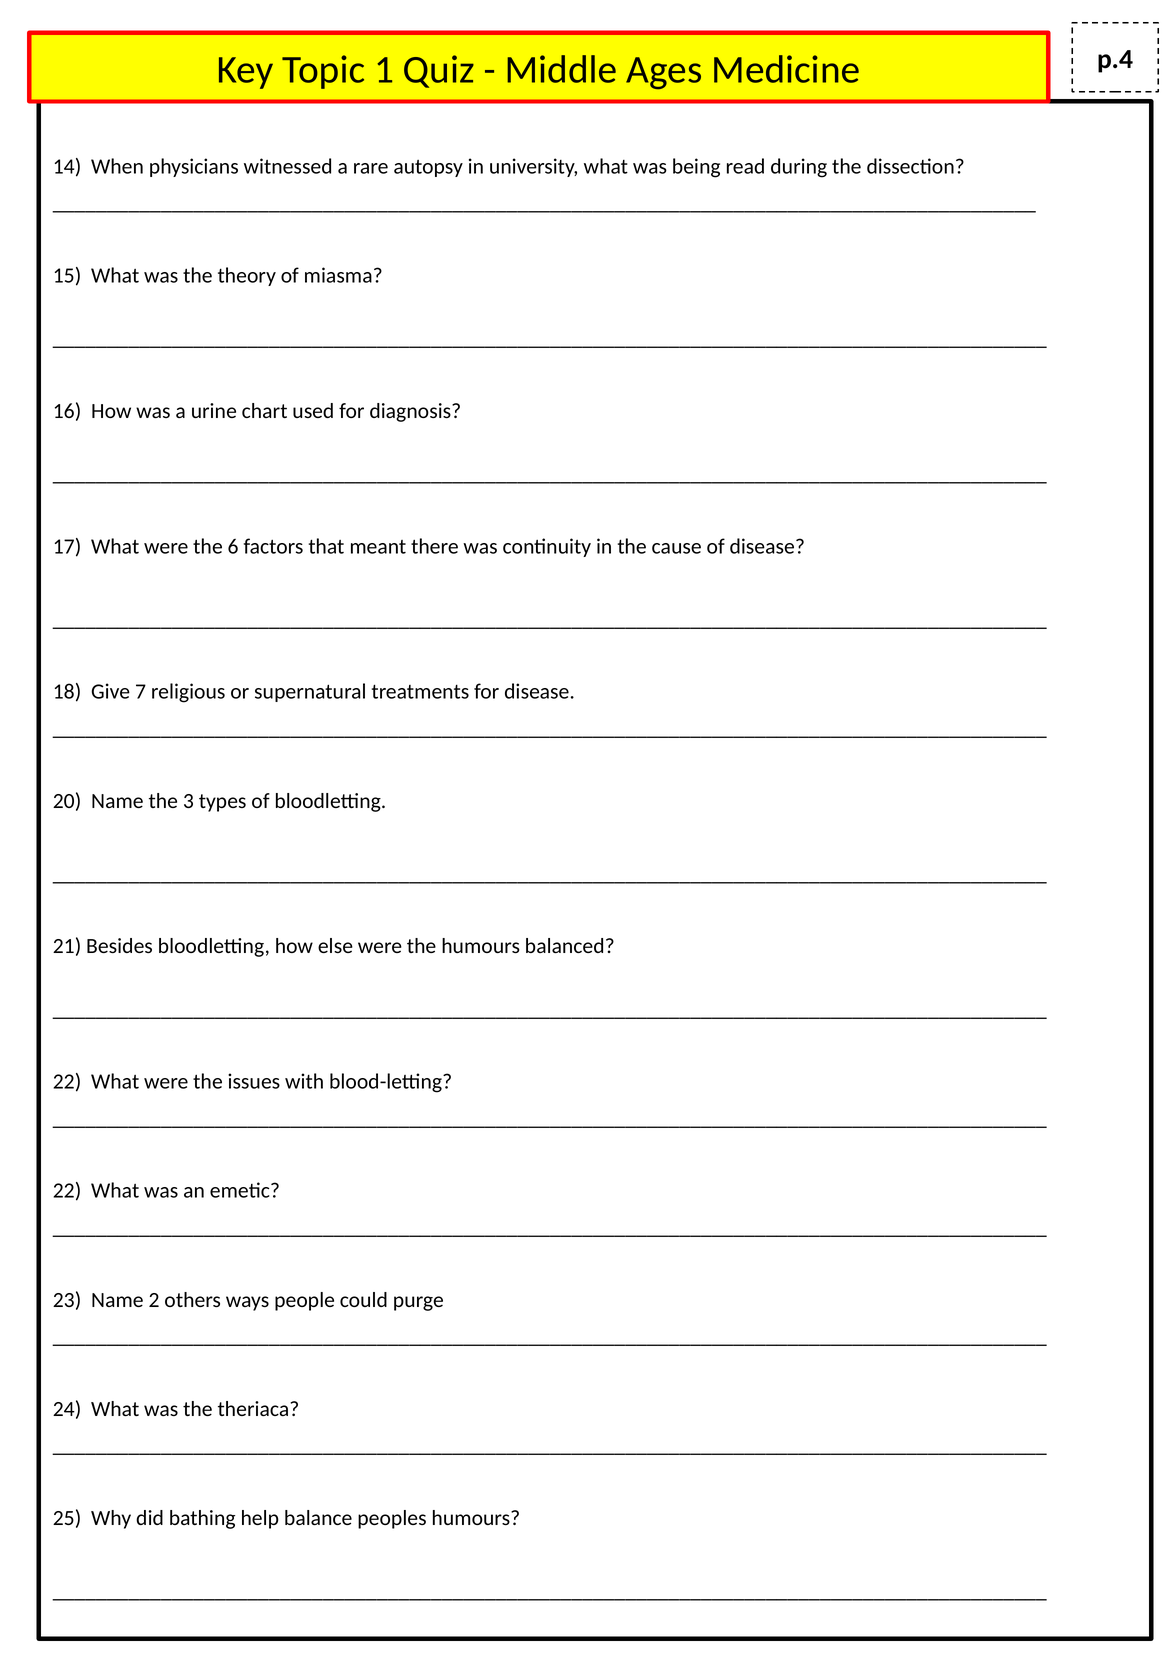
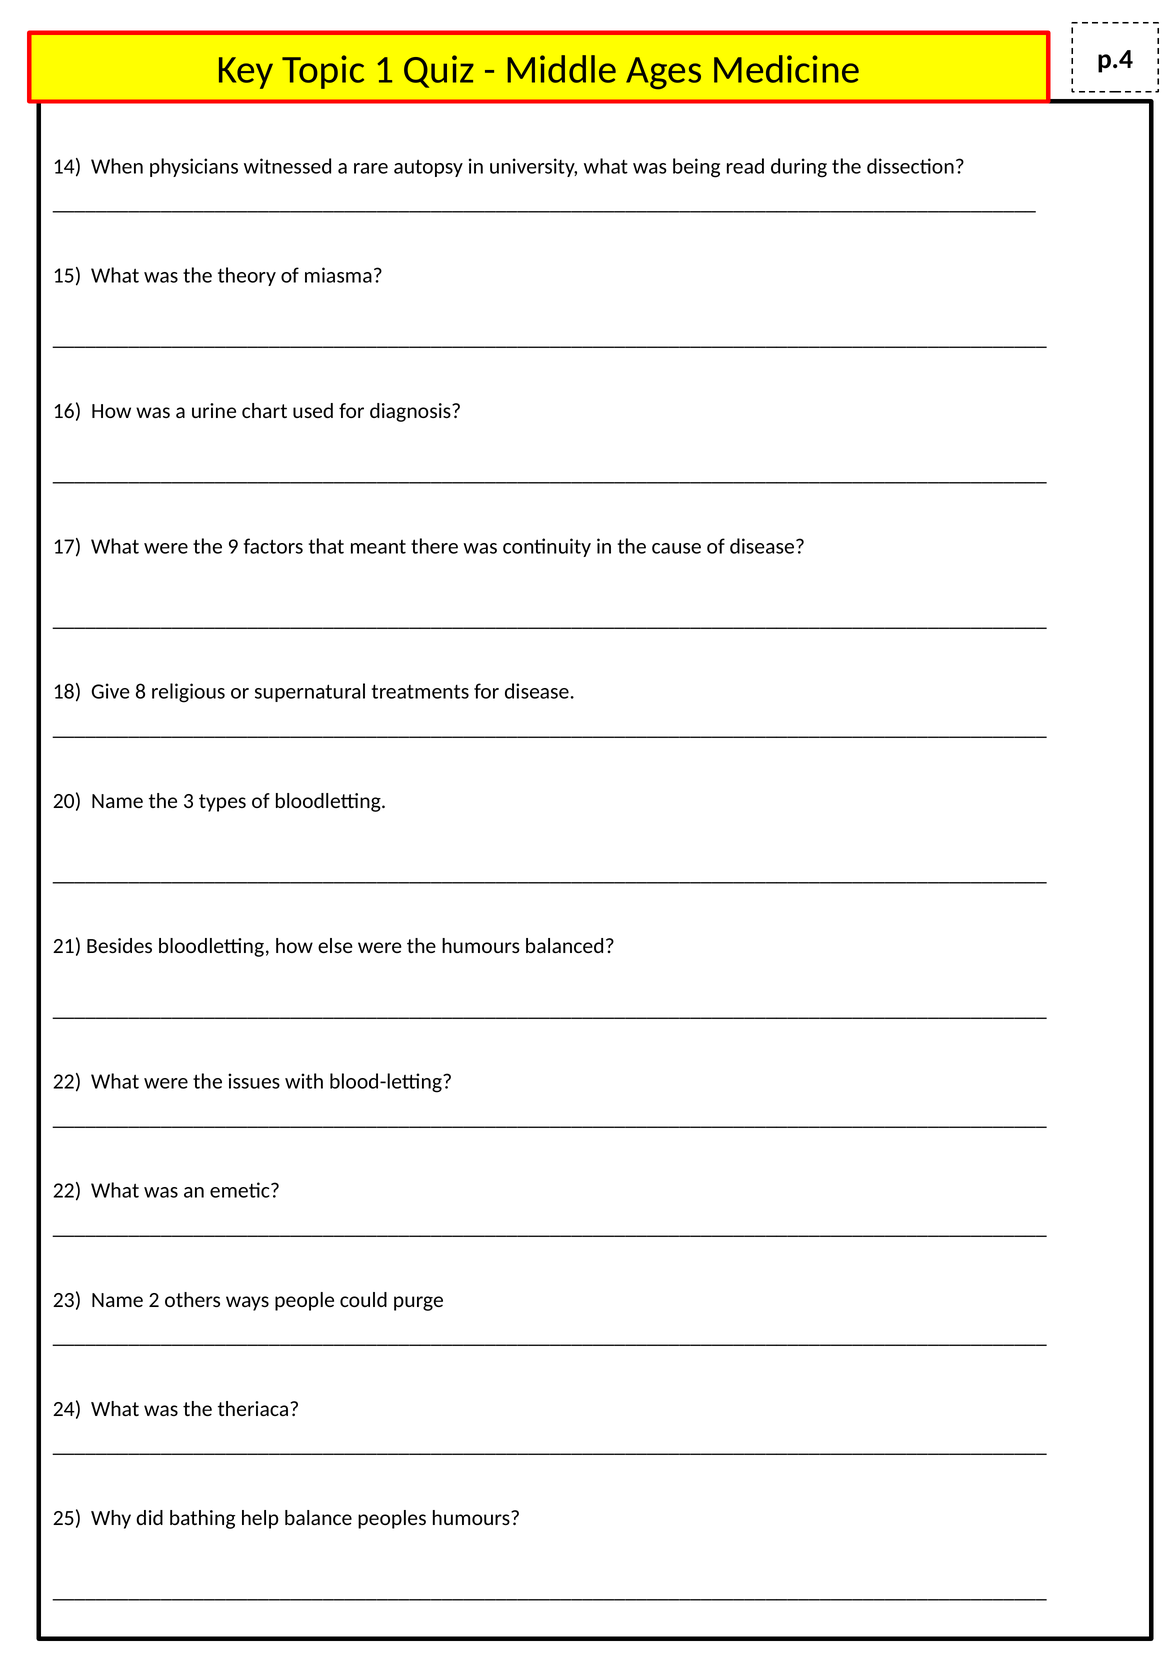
6: 6 -> 9
7: 7 -> 8
